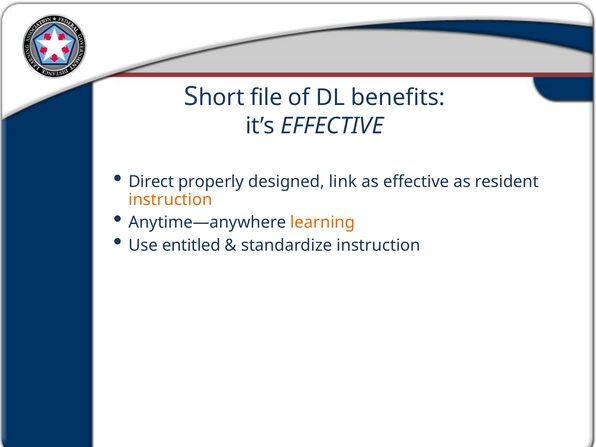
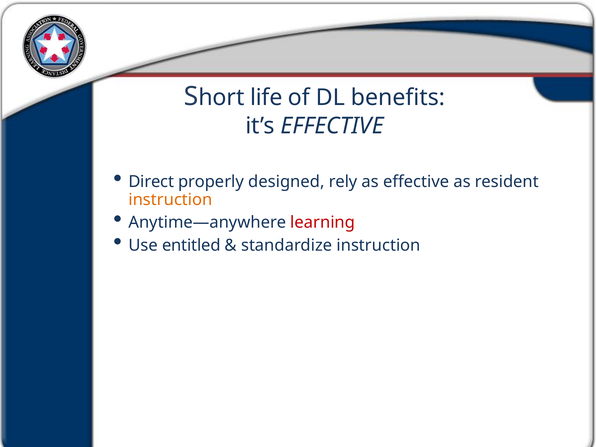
file: file -> life
link: link -> rely
learning colour: orange -> red
